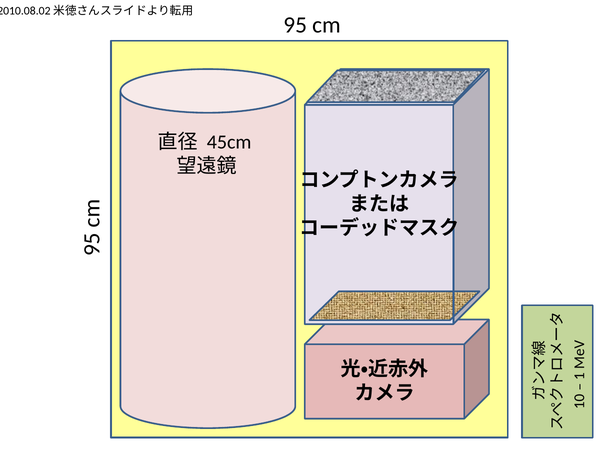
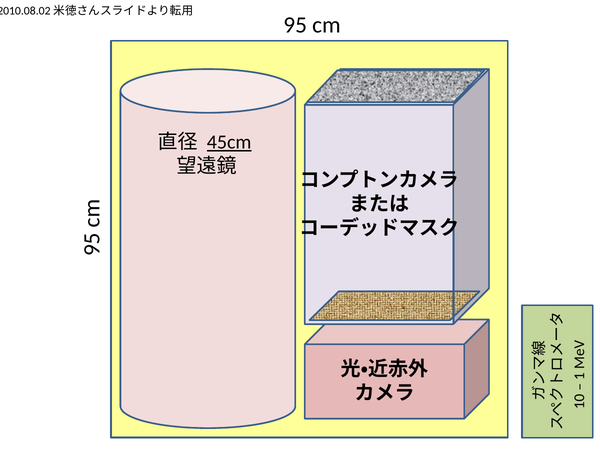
45cm underline: none -> present
